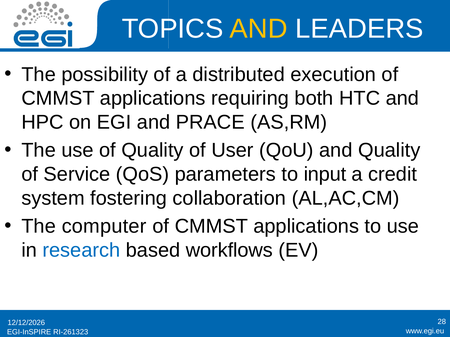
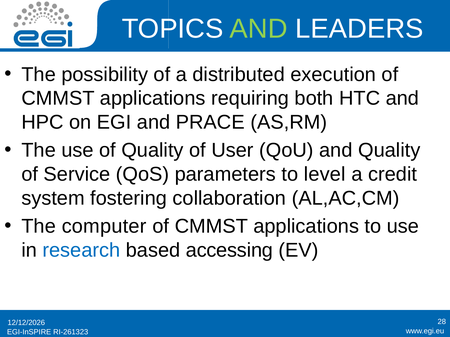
AND at (259, 29) colour: yellow -> light green
input: input -> level
workflows: workflows -> accessing
